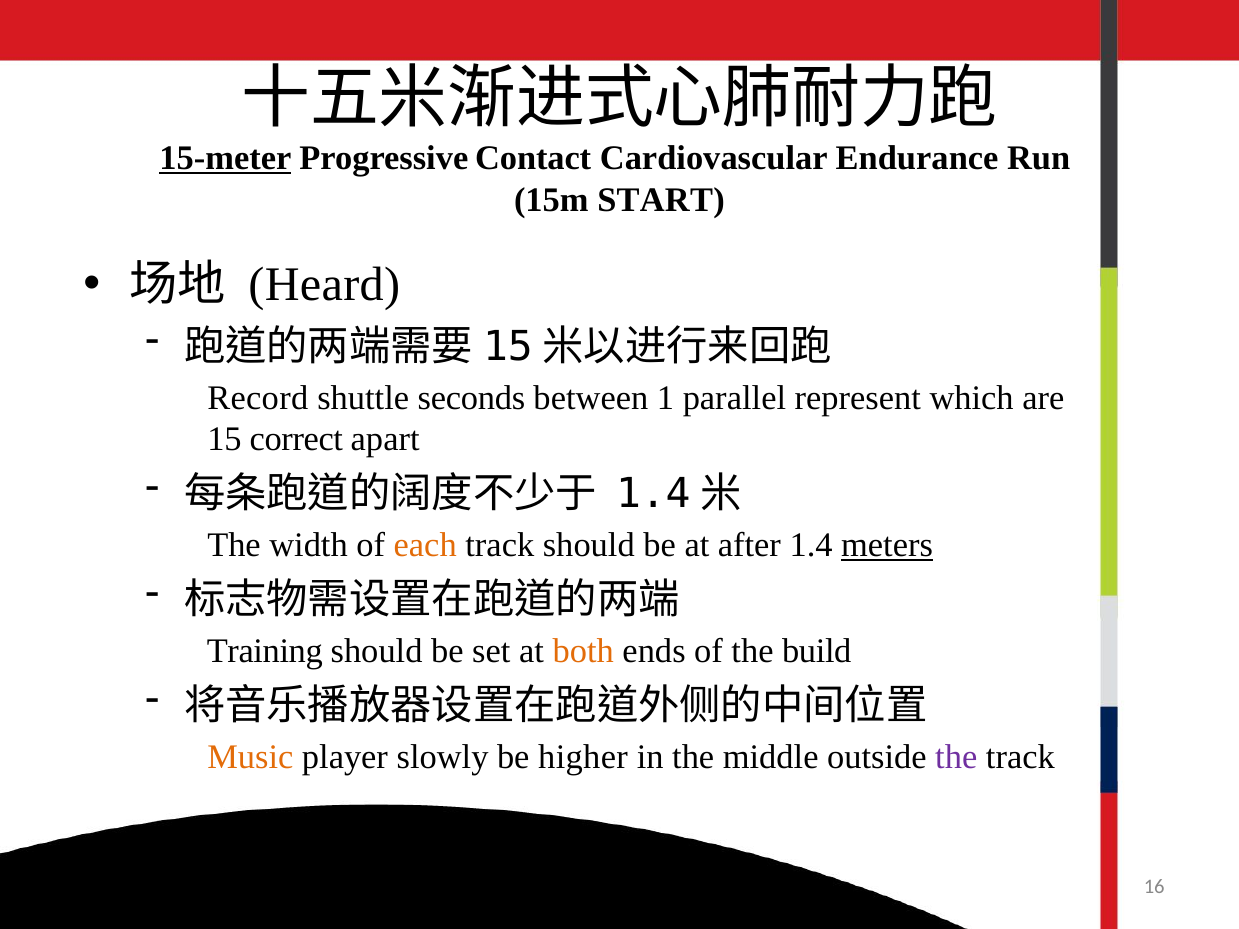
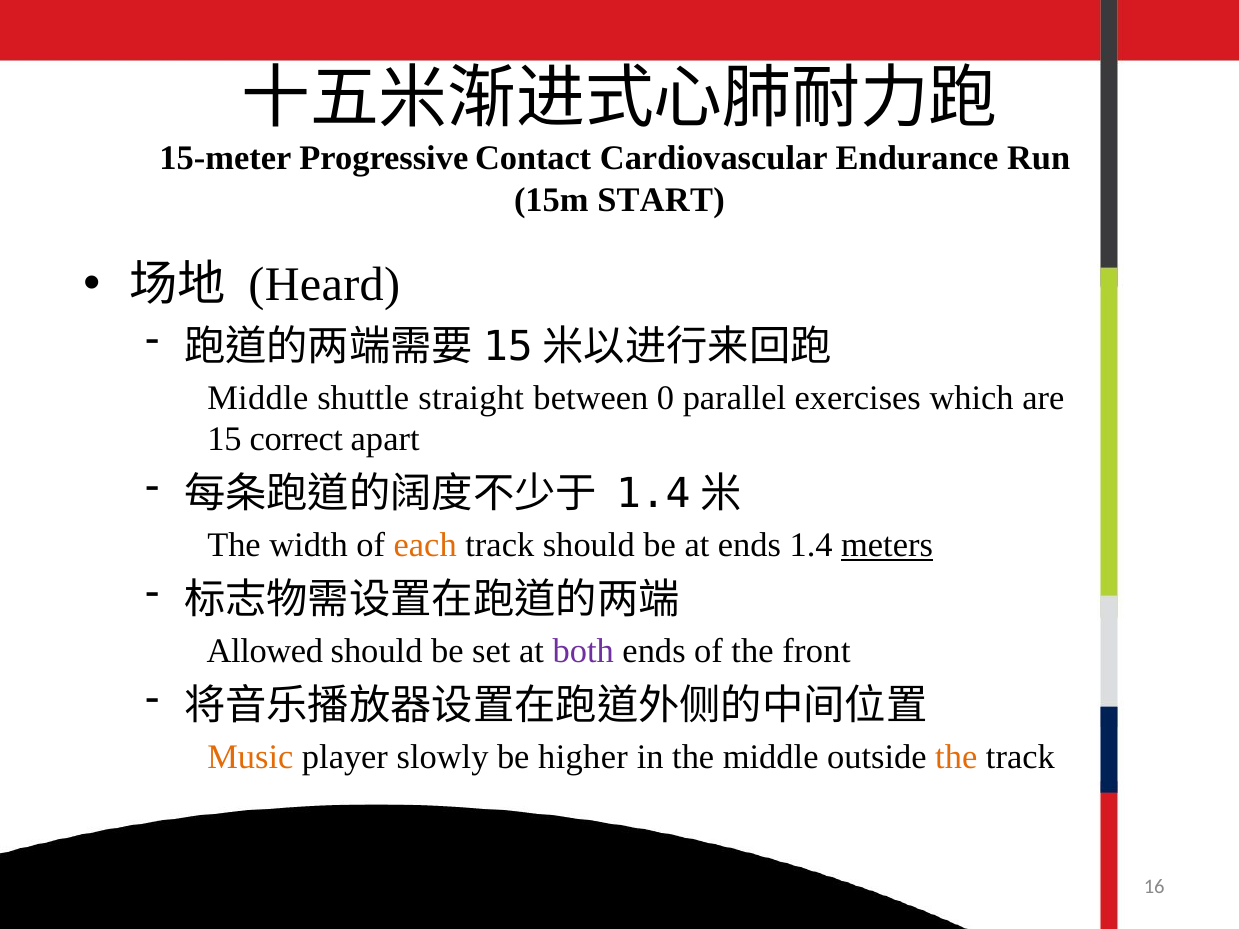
15-meter underline: present -> none
Record at (258, 398): Record -> Middle
seconds: seconds -> straight
1: 1 -> 0
represent: represent -> exercises
at after: after -> ends
Training: Training -> Allowed
both colour: orange -> purple
build: build -> front
the at (956, 758) colour: purple -> orange
